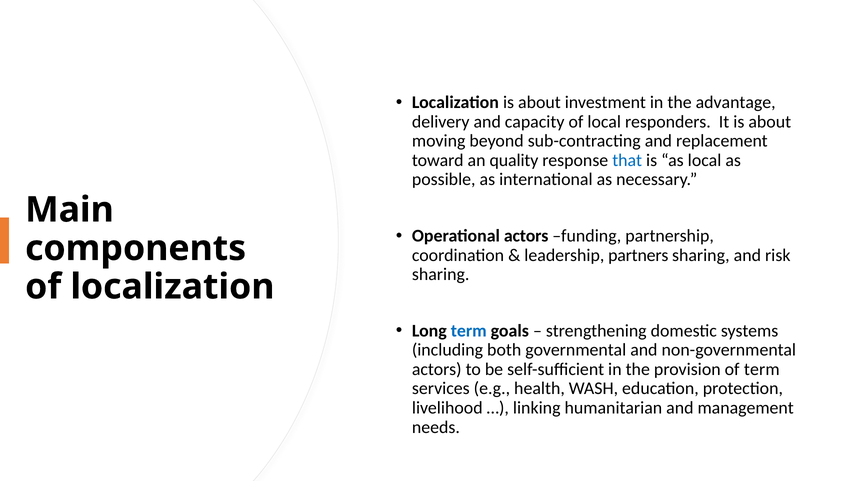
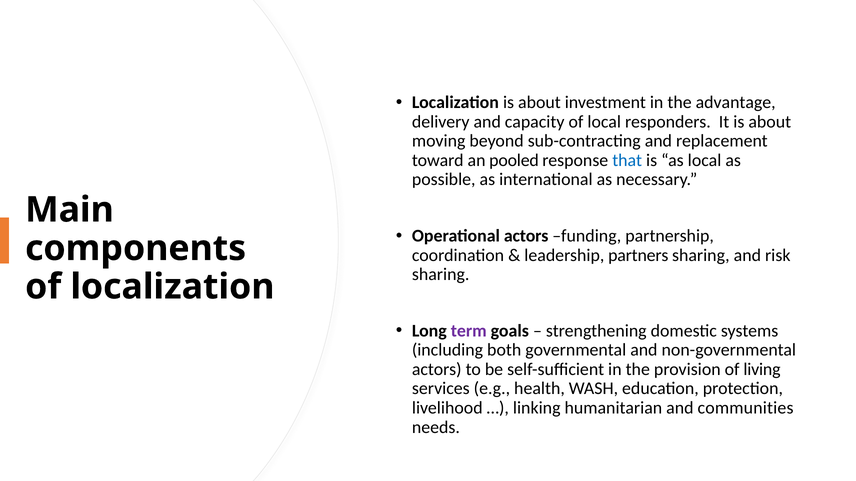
quality: quality -> pooled
term at (469, 331) colour: blue -> purple
of term: term -> living
management: management -> communities
